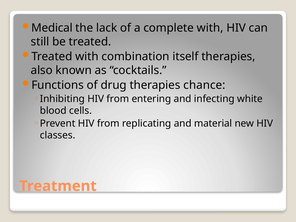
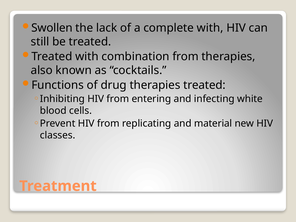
Medical: Medical -> Swollen
combination itself: itself -> from
therapies chance: chance -> treated
